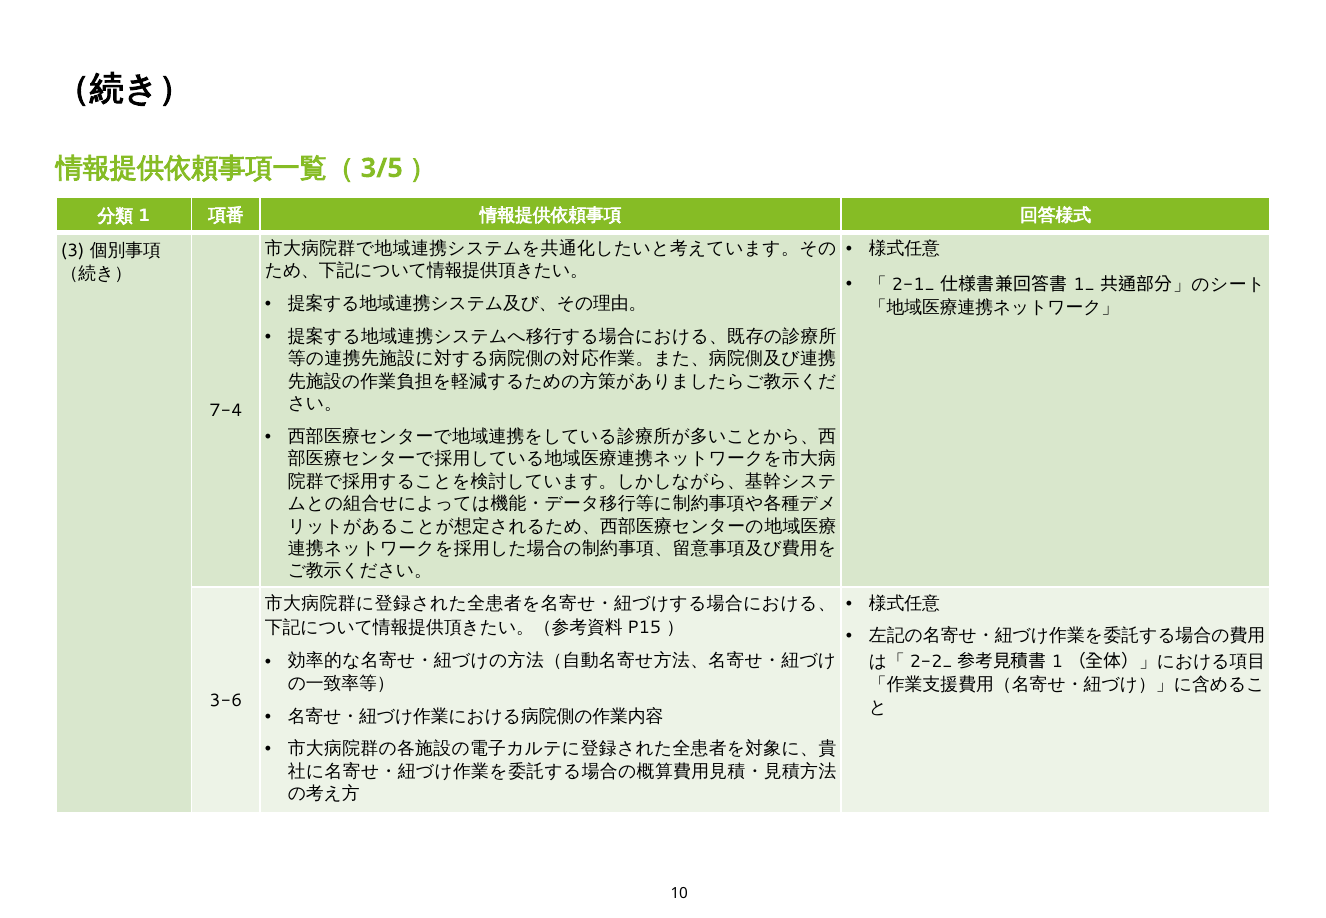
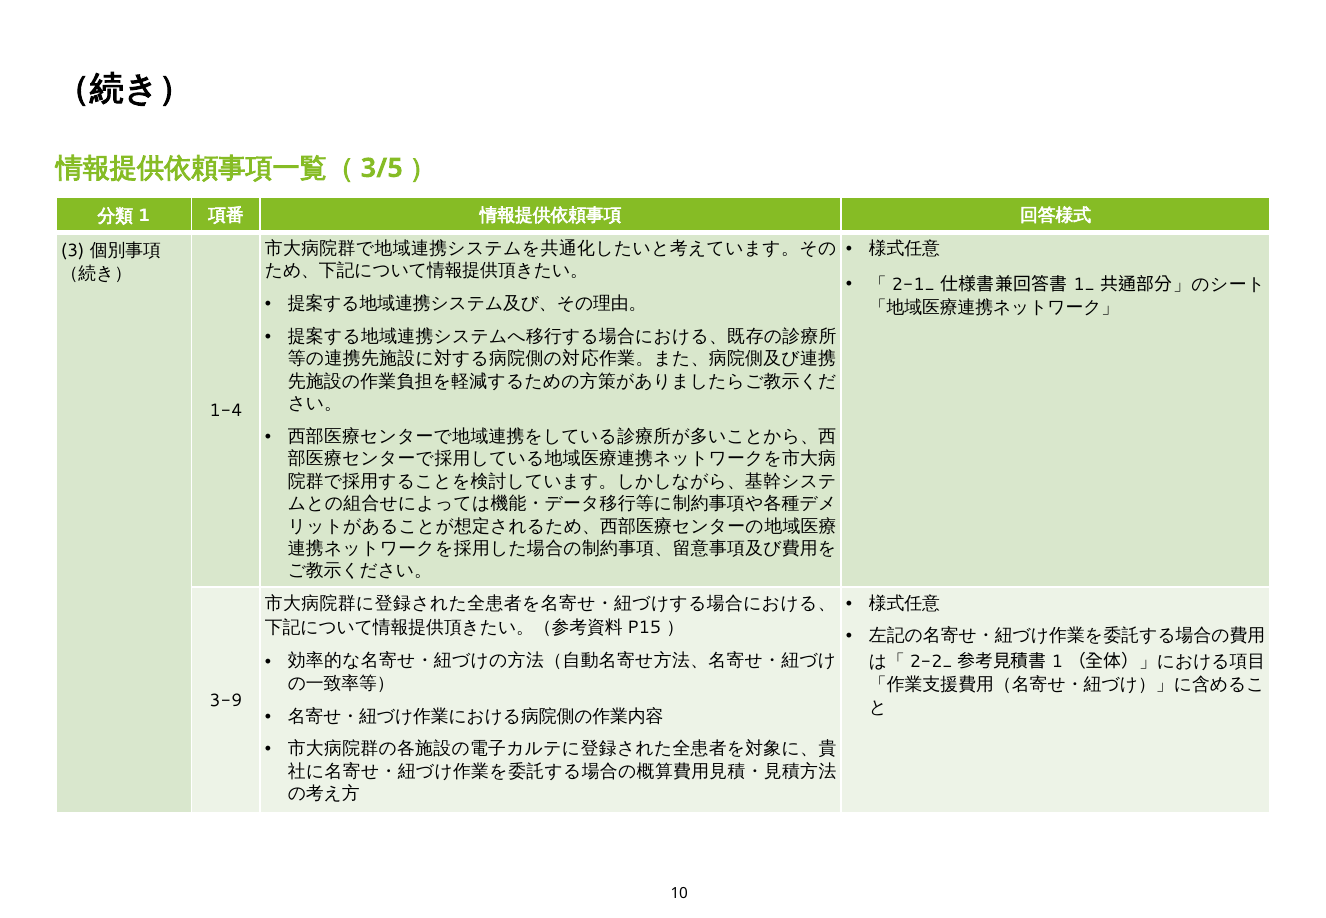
7-4: 7-4 -> 1-4
3-6: 3-6 -> 3-9
